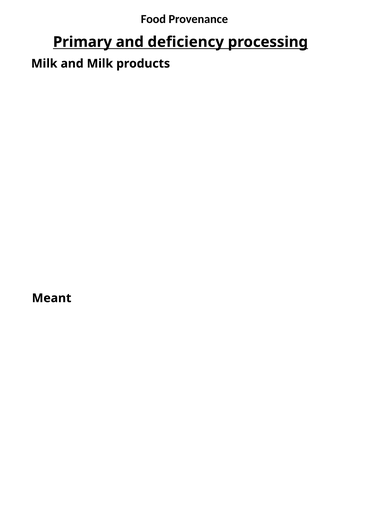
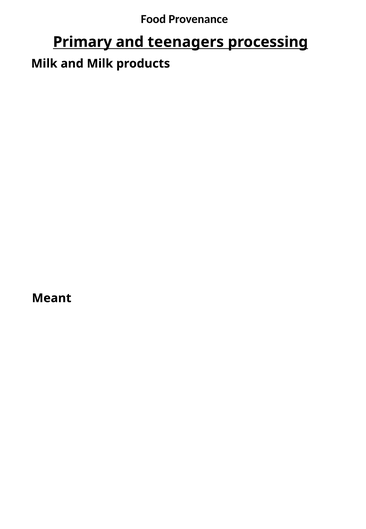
deficiency: deficiency -> teenagers
